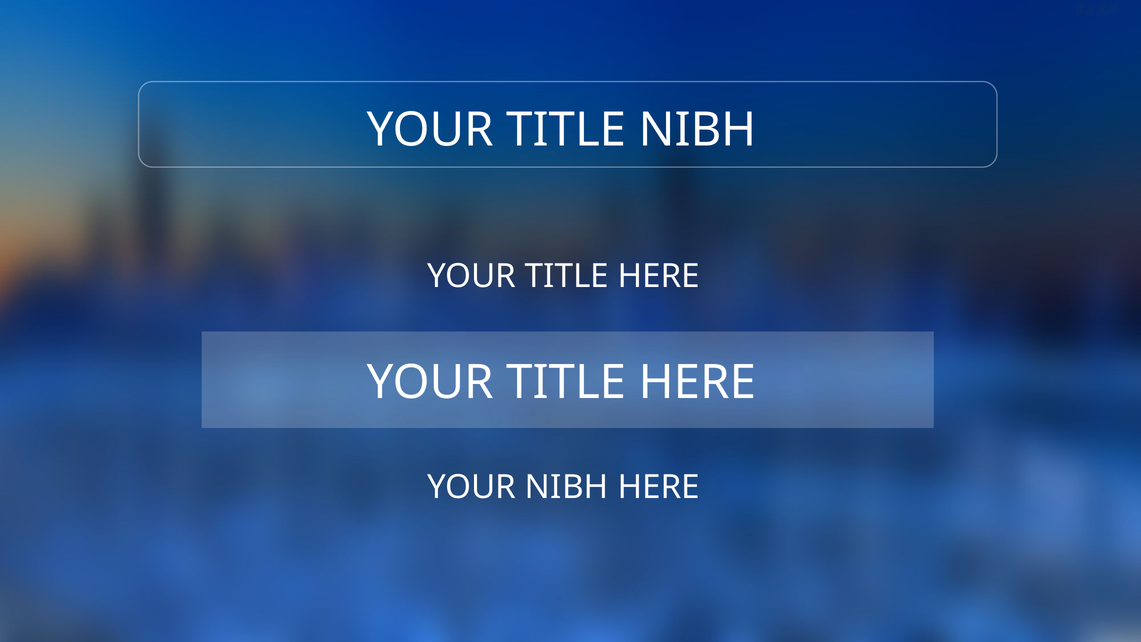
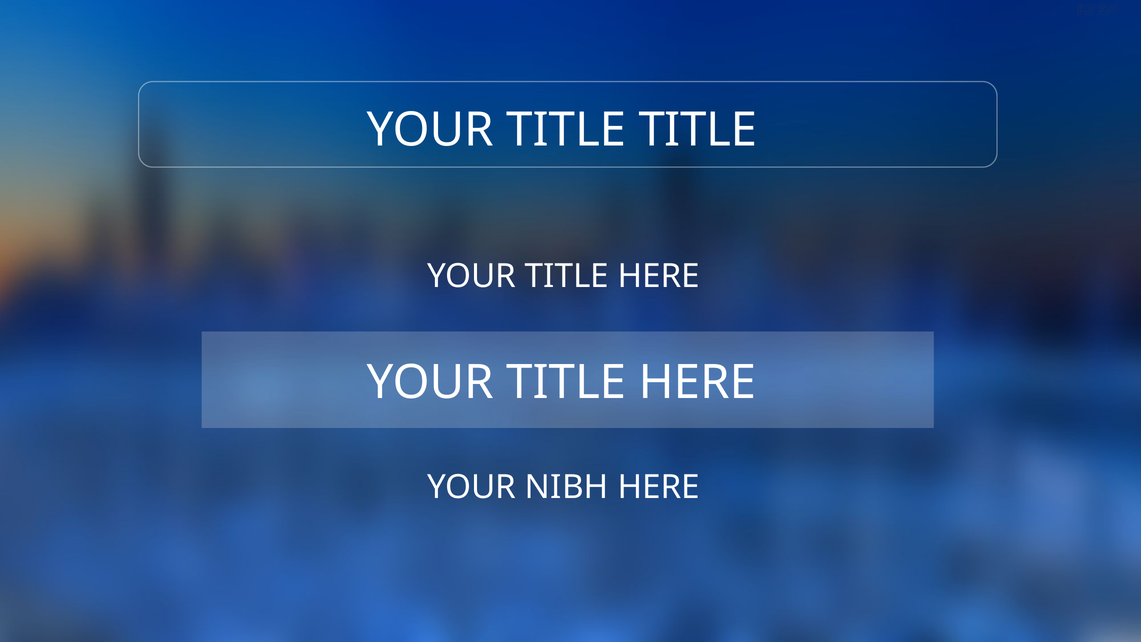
TITLE NIBH: NIBH -> TITLE
